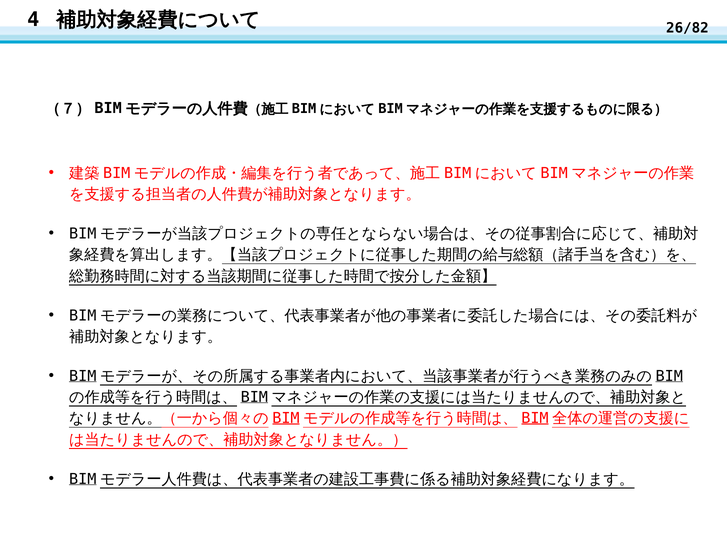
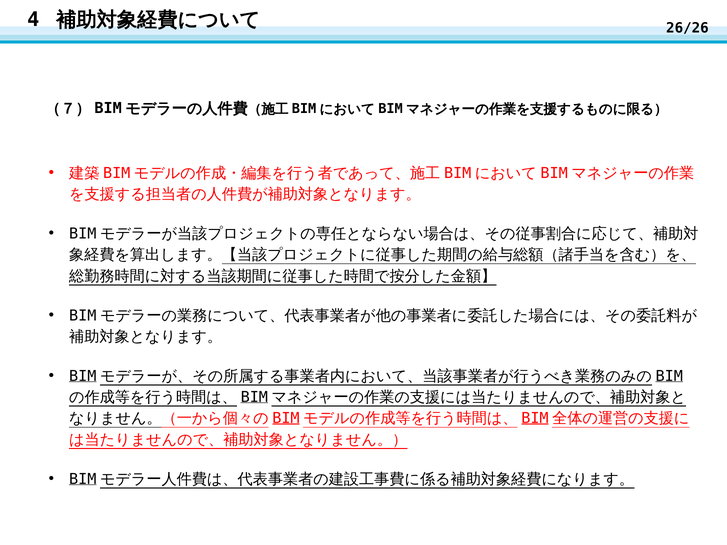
26/82: 26/82 -> 26/26
